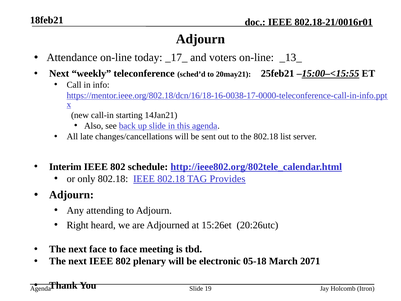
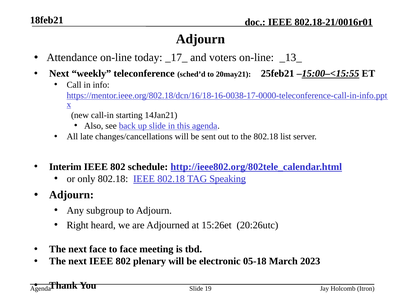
Provides: Provides -> Speaking
attending: attending -> subgroup
2071: 2071 -> 2023
